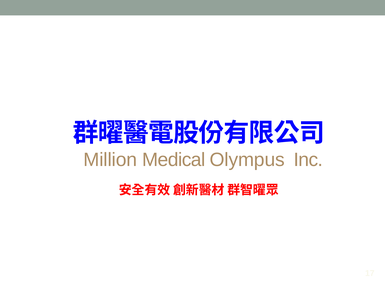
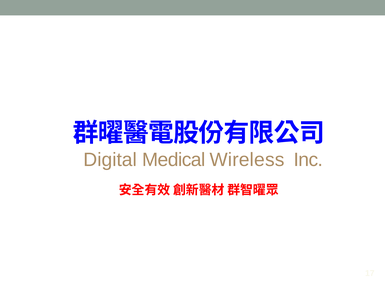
Million: Million -> Digital
Olympus: Olympus -> Wireless
